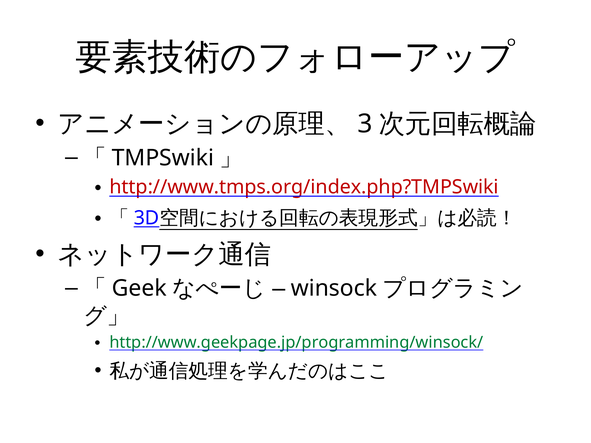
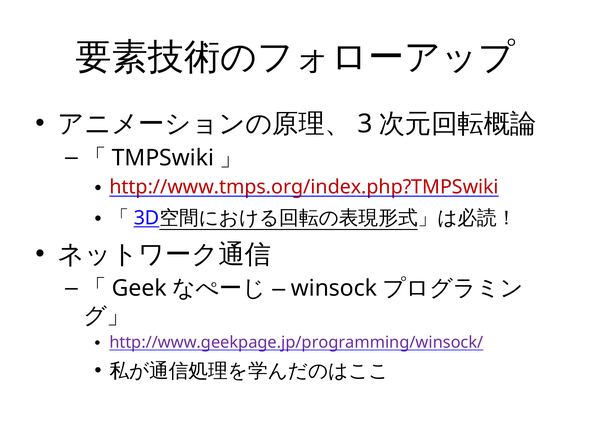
http://www.geekpage.jp/programming/winsock/ colour: green -> purple
